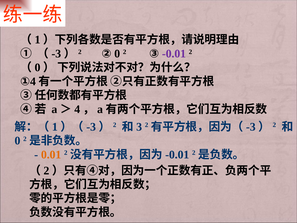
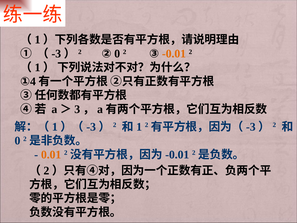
-0.01 at (174, 54) colour: purple -> orange
0 at (37, 67): 0 -> 1
4: 4 -> 3
3 at (139, 127): 3 -> 1
